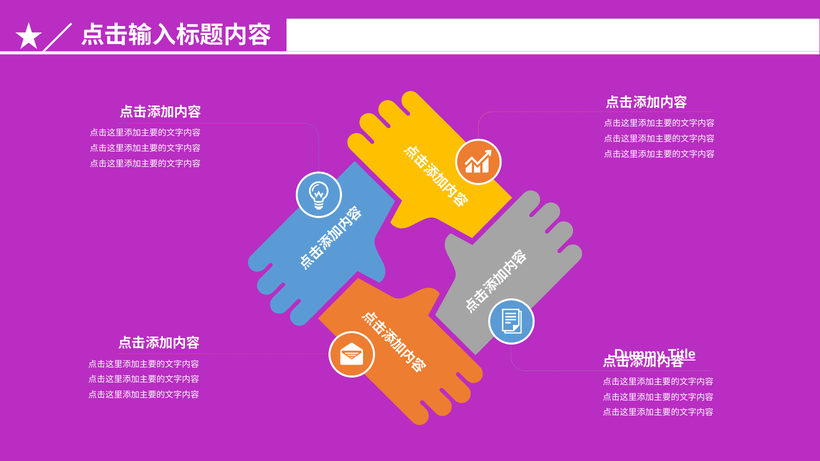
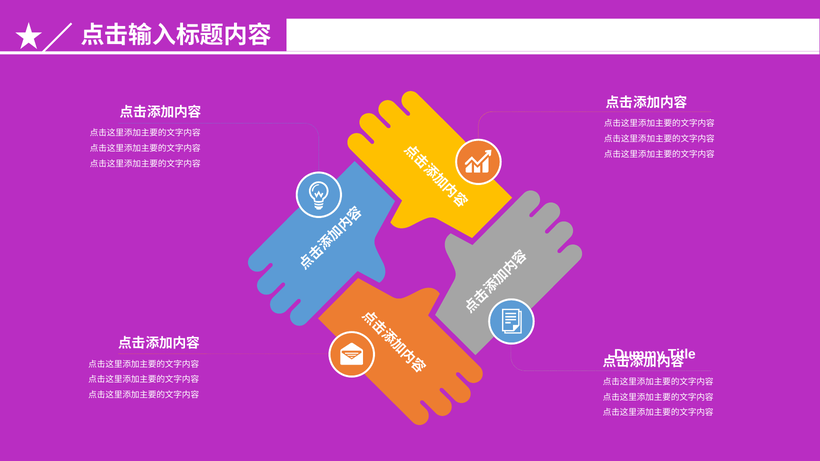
Title underline: present -> none
